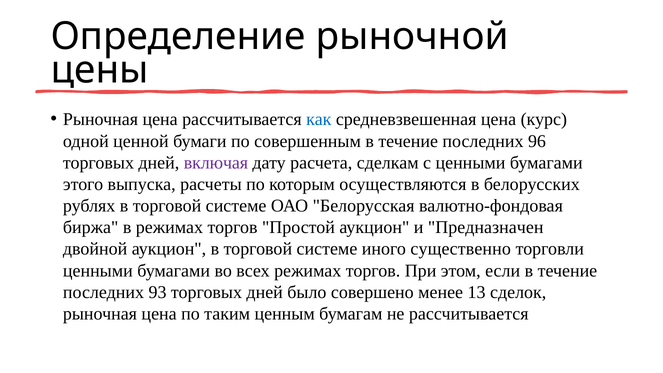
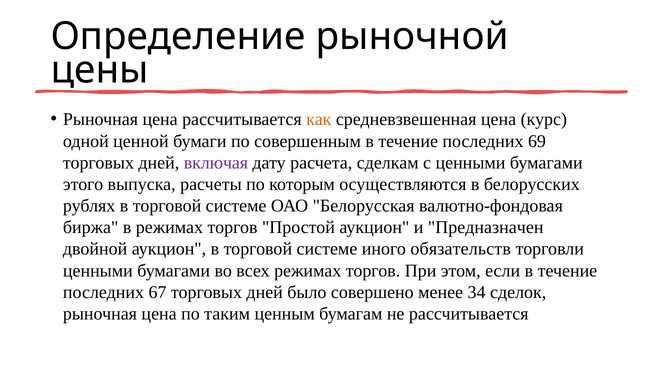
как colour: blue -> orange
96: 96 -> 69
существенно: существенно -> обязательств
93: 93 -> 67
13: 13 -> 34
